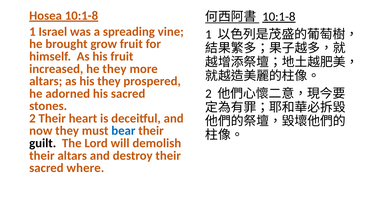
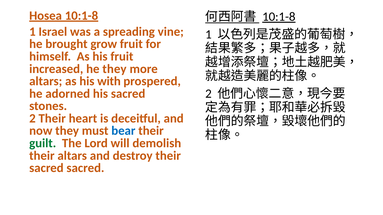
his they: they -> with
guilt colour: black -> green
sacred where: where -> sacred
